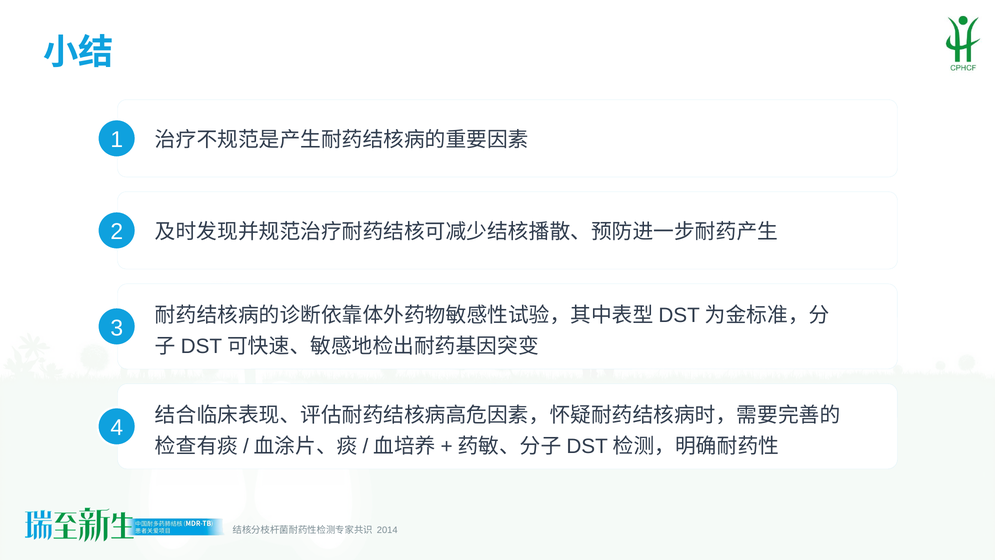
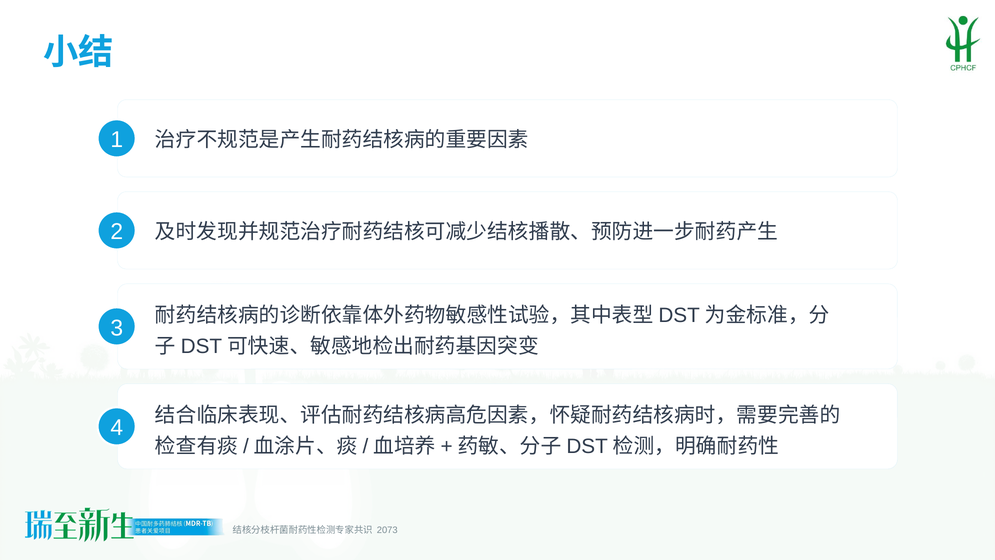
2014: 2014 -> 2073
